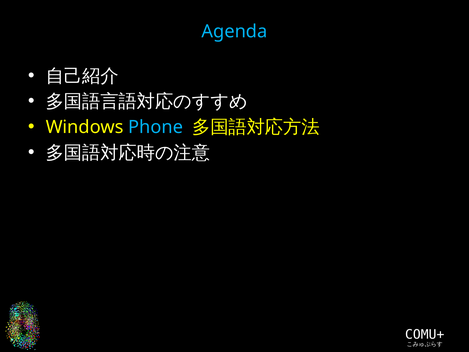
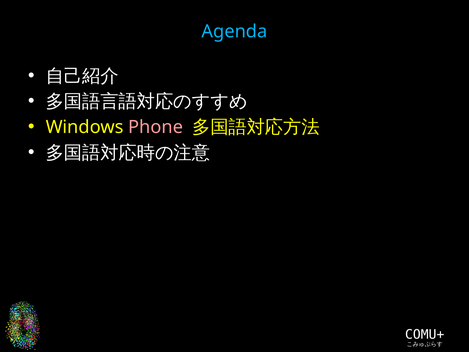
Phone colour: light blue -> pink
